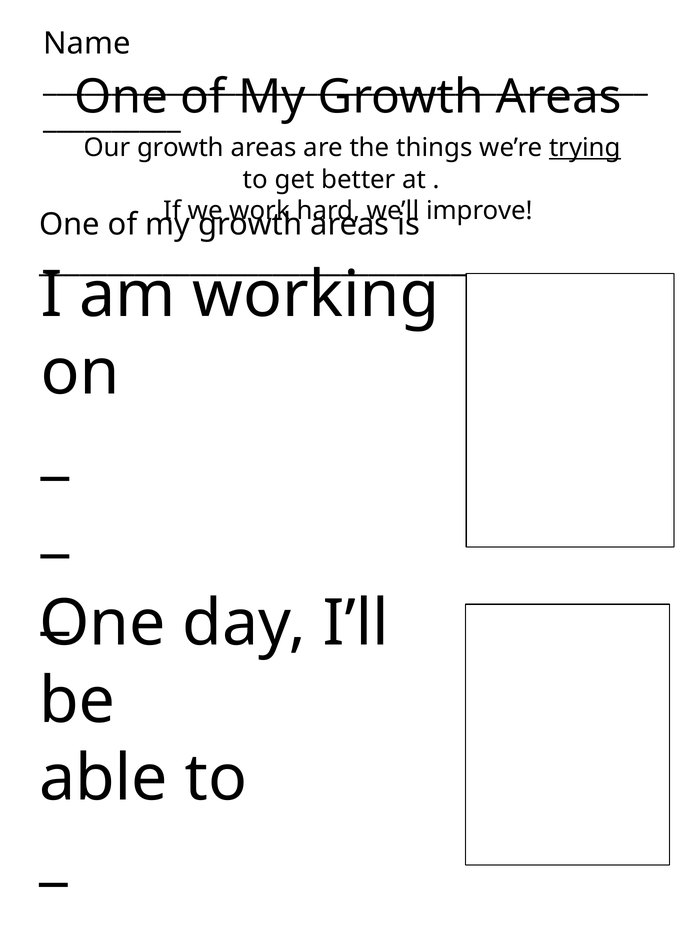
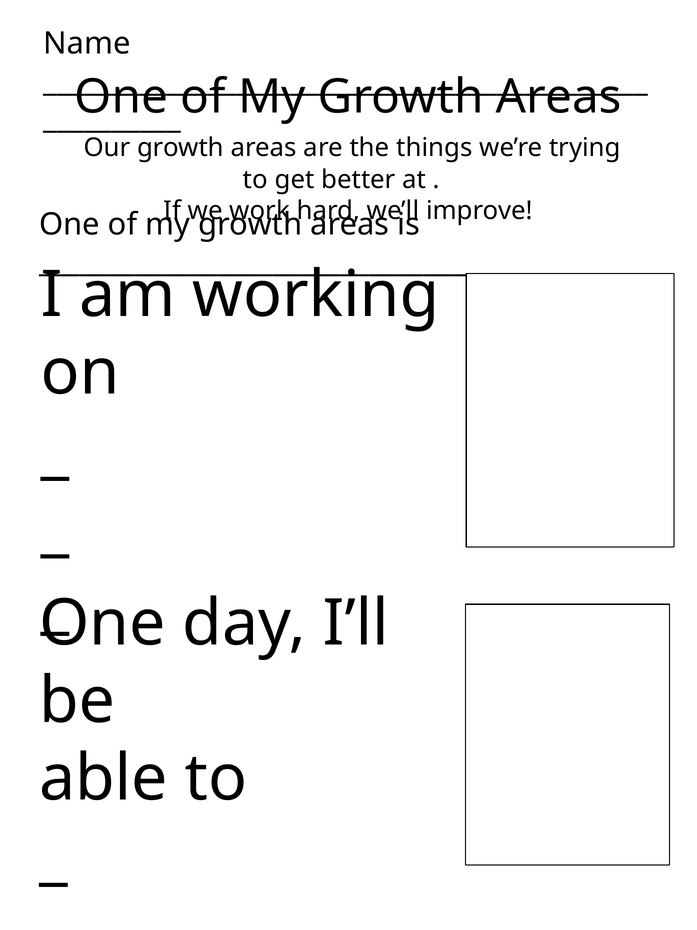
trying underline: present -> none
